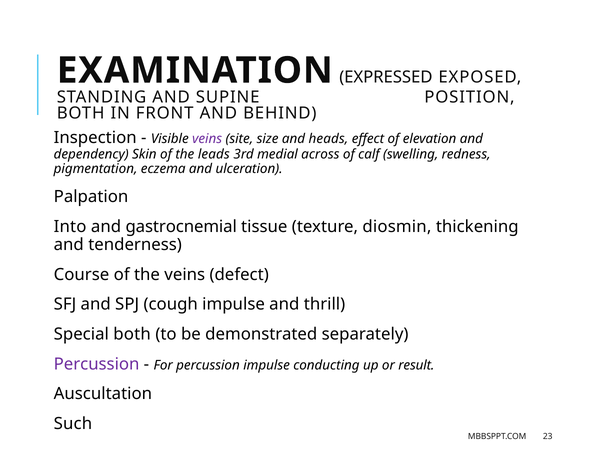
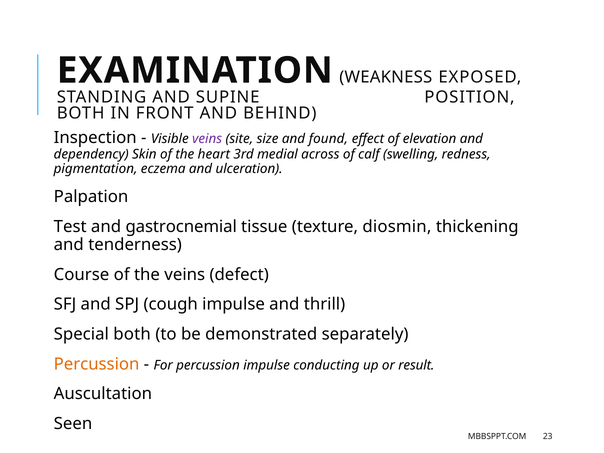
EXPRESSED: EXPRESSED -> WEAKNESS
heads: heads -> found
leads: leads -> heart
Into: Into -> Test
Percussion at (97, 364) colour: purple -> orange
Such: Such -> Seen
